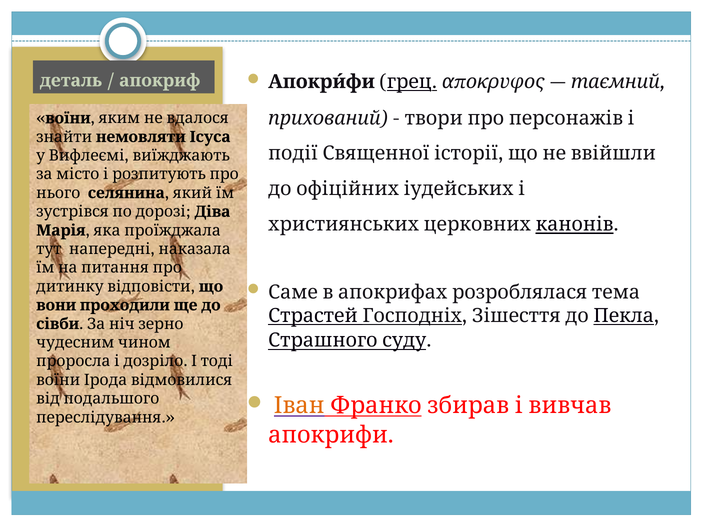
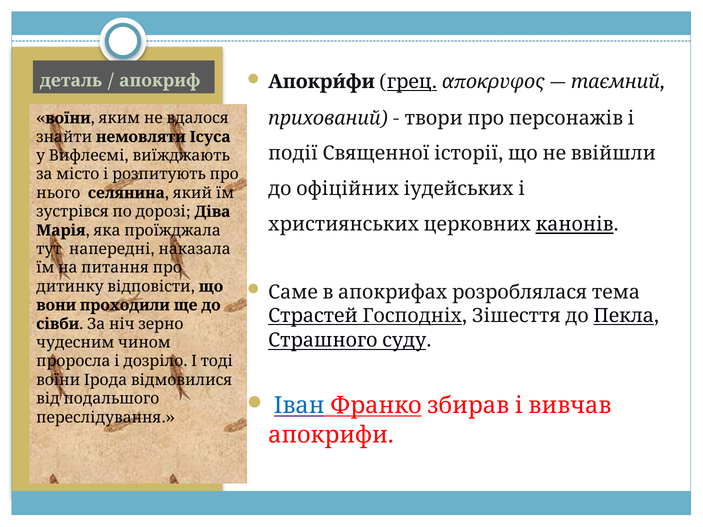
Іван colour: orange -> blue
